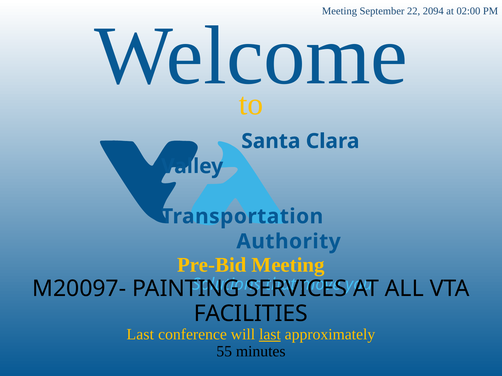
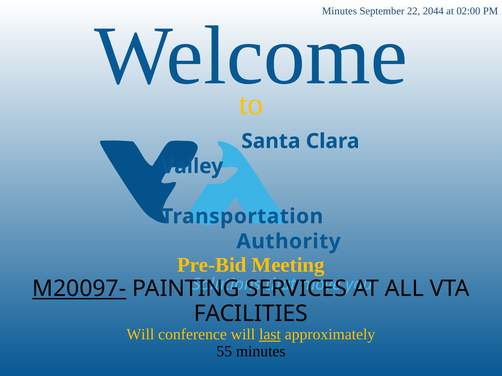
Meeting at (339, 11): Meeting -> Minutes
2094: 2094 -> 2044
M20097- underline: none -> present
Last at (140, 335): Last -> Will
